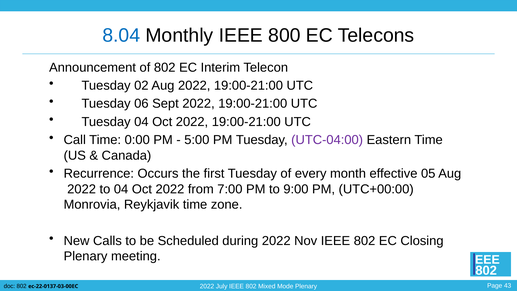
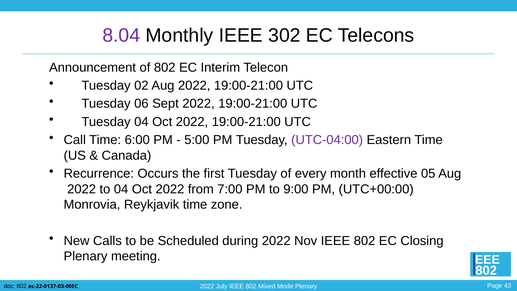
8.04 colour: blue -> purple
800: 800 -> 302
0:00: 0:00 -> 6:00
